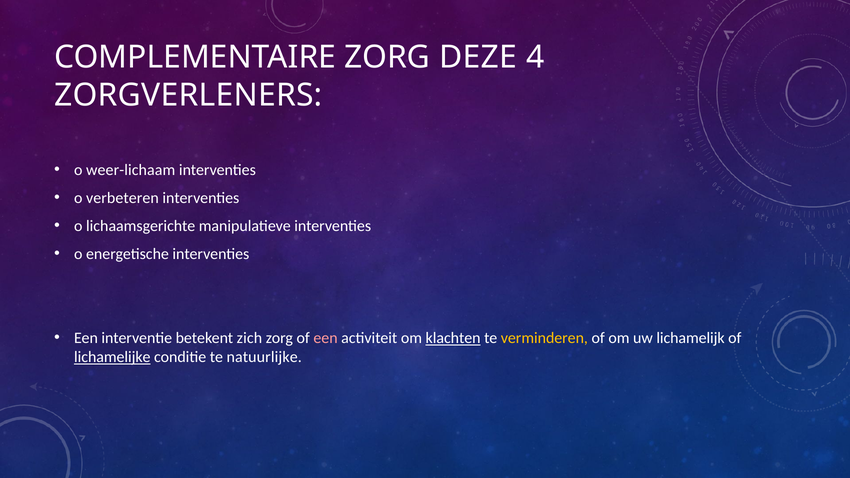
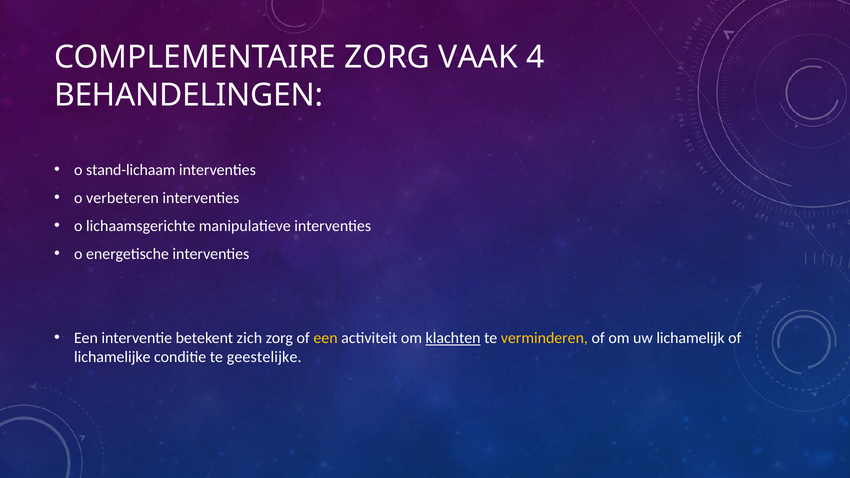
DEZE: DEZE -> VAAK
ZORGVERLENERS: ZORGVERLENERS -> BEHANDELINGEN
weer-lichaam: weer-lichaam -> stand-lichaam
een at (326, 338) colour: pink -> yellow
lichamelijke underline: present -> none
natuurlijke: natuurlijke -> geestelijke
